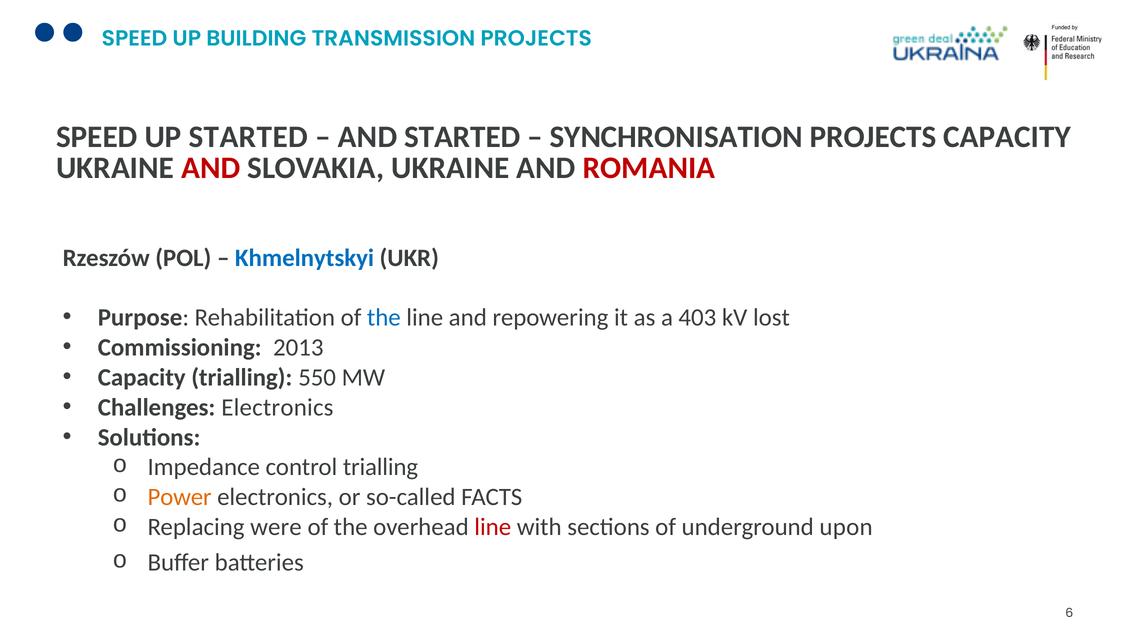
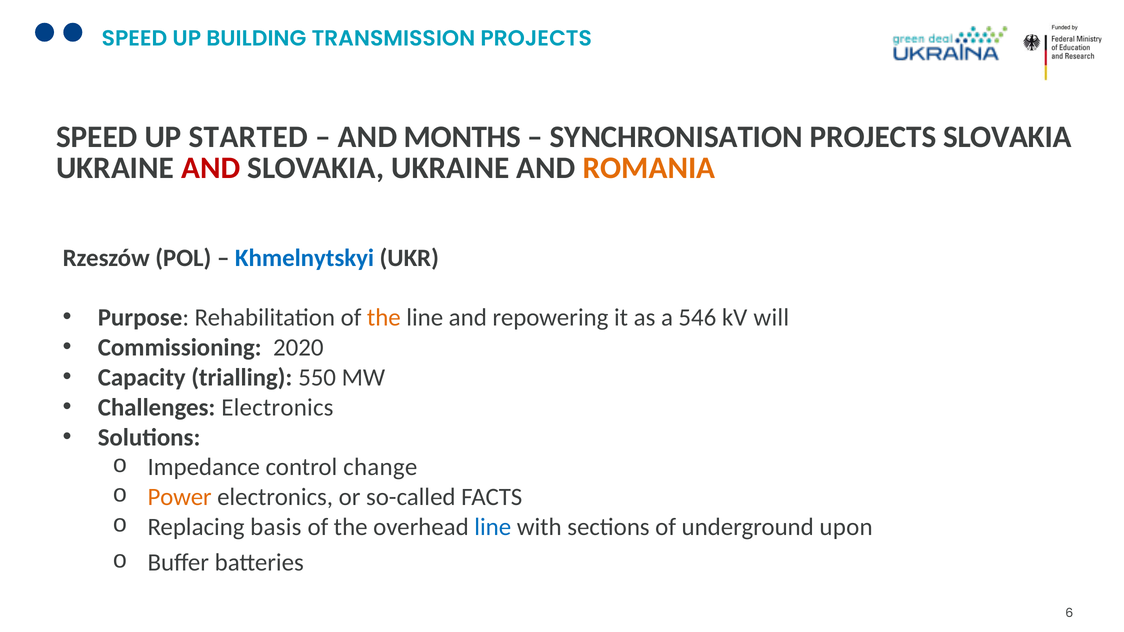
AND STARTED: STARTED -> MONTHS
PROJECTS CAPACITY: CAPACITY -> SLOVAKIA
ROMANIA colour: red -> orange
the at (384, 318) colour: blue -> orange
403: 403 -> 546
lost: lost -> will
2013: 2013 -> 2020
control trialling: trialling -> change
were: were -> basis
line at (493, 527) colour: red -> blue
